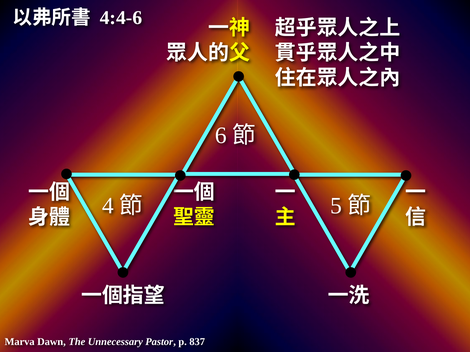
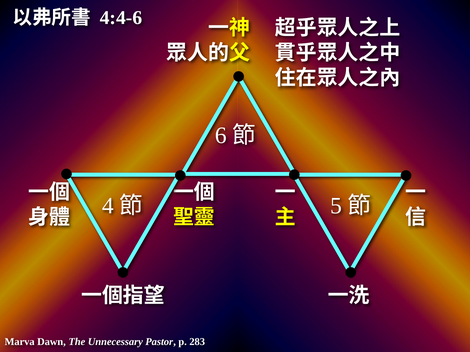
837: 837 -> 283
